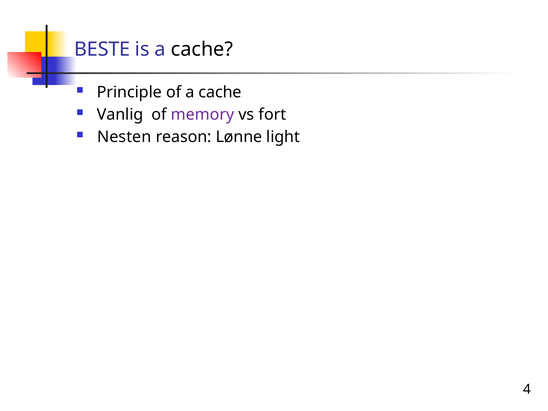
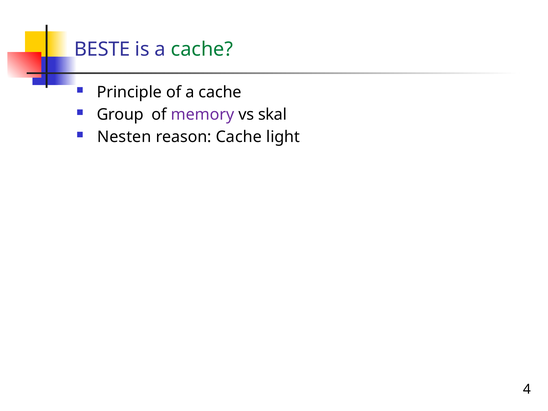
cache at (202, 49) colour: black -> green
Vanlig: Vanlig -> Group
fort: fort -> skal
reason Lønne: Lønne -> Cache
